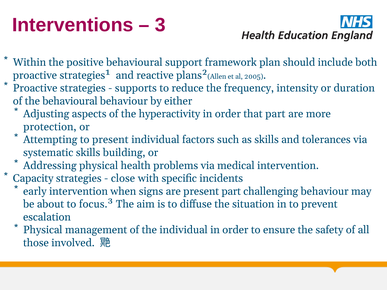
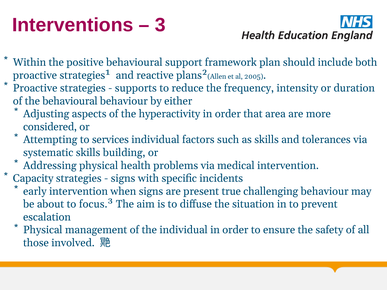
that part: part -> area
protection: protection -> considered
to present: present -> services
close at (123, 179): close -> signs
present part: part -> true
